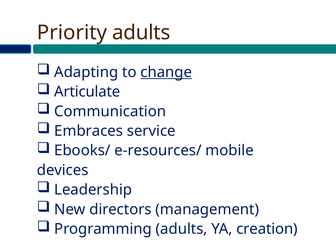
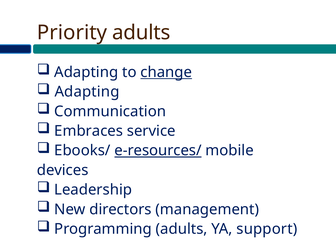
Articulate at (87, 92): Articulate -> Adapting
e-resources/ underline: none -> present
creation: creation -> support
